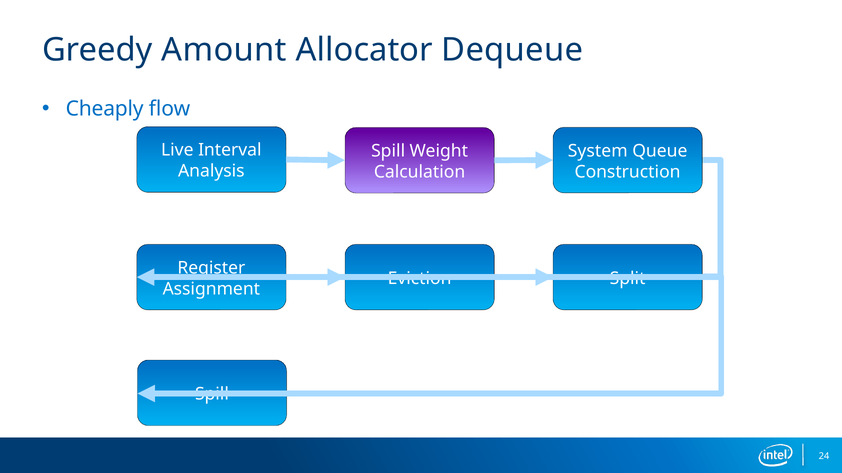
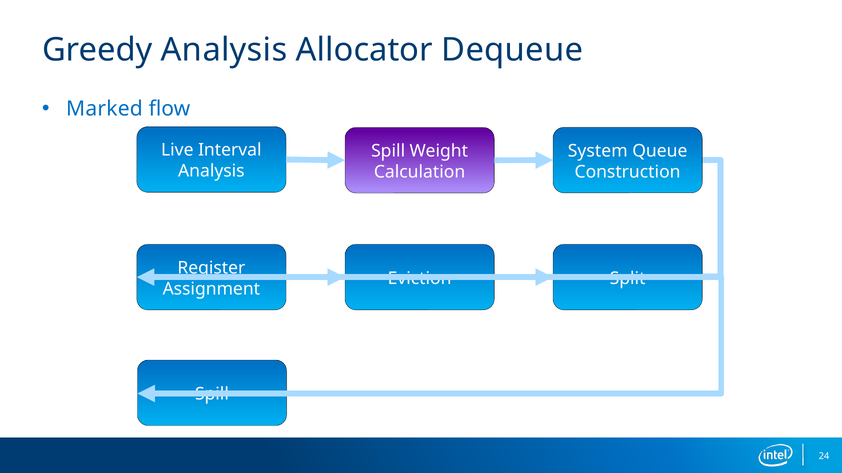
Greedy Amount: Amount -> Analysis
Cheaply: Cheaply -> Marked
